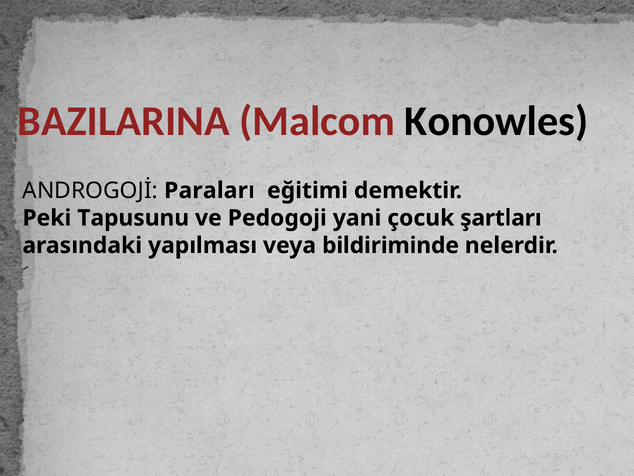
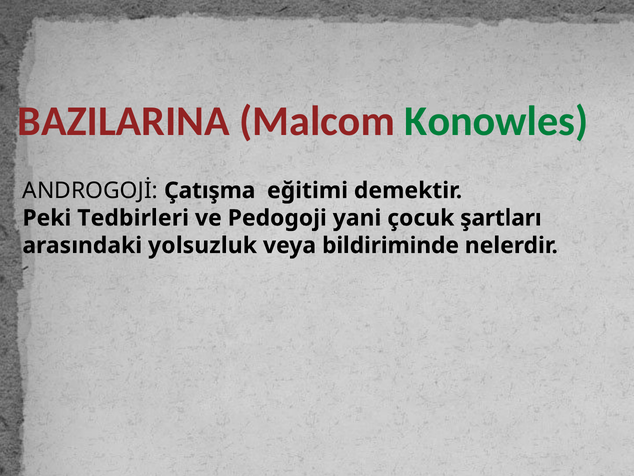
Konowles colour: black -> green
Paraları: Paraları -> Çatışma
Tapusunu: Tapusunu -> Tedbirleri
yapılması: yapılması -> yolsuzluk
